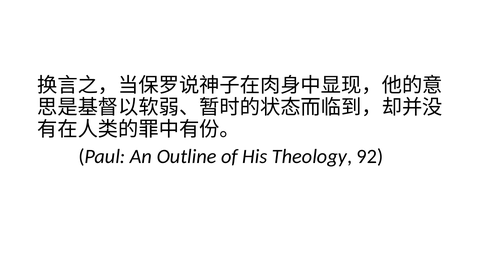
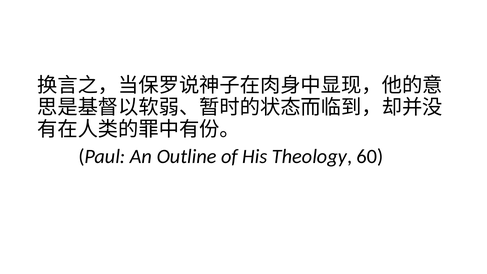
92: 92 -> 60
